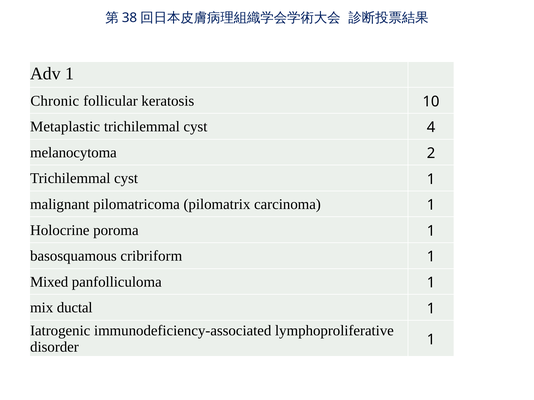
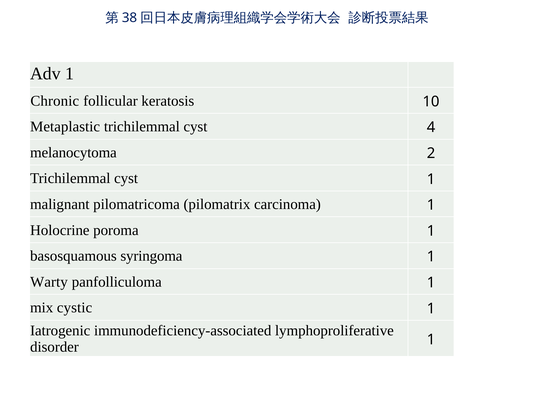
cribriform: cribriform -> syringoma
Mixed: Mixed -> Warty
ductal: ductal -> cystic
